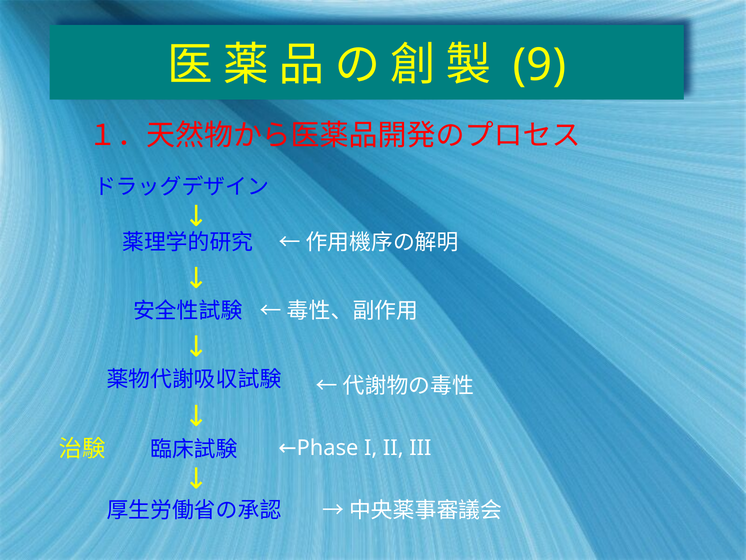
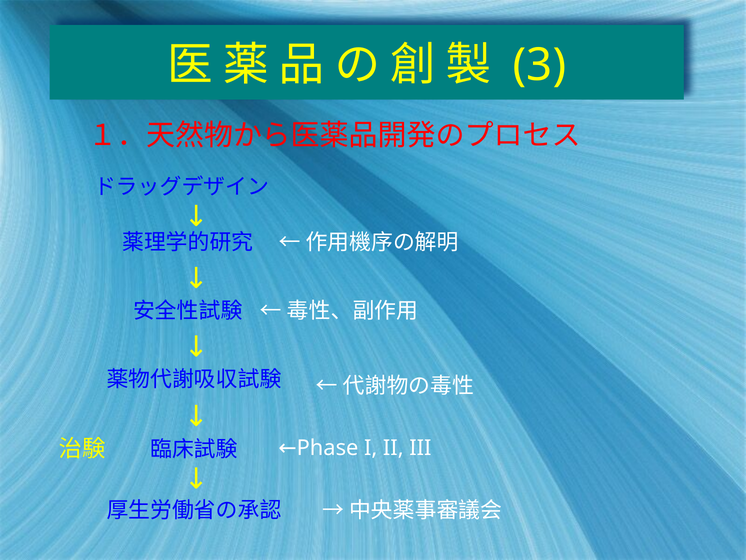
9: 9 -> 3
